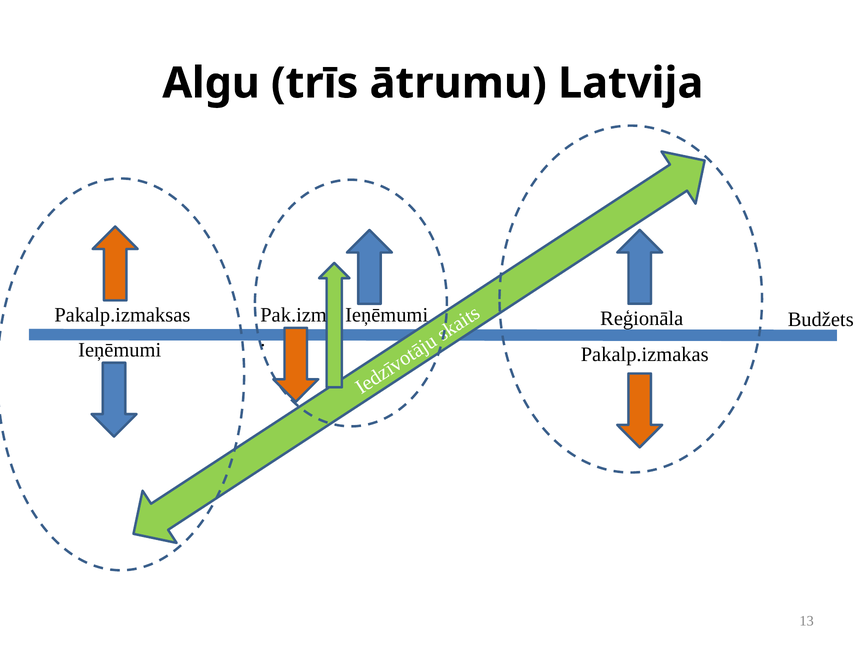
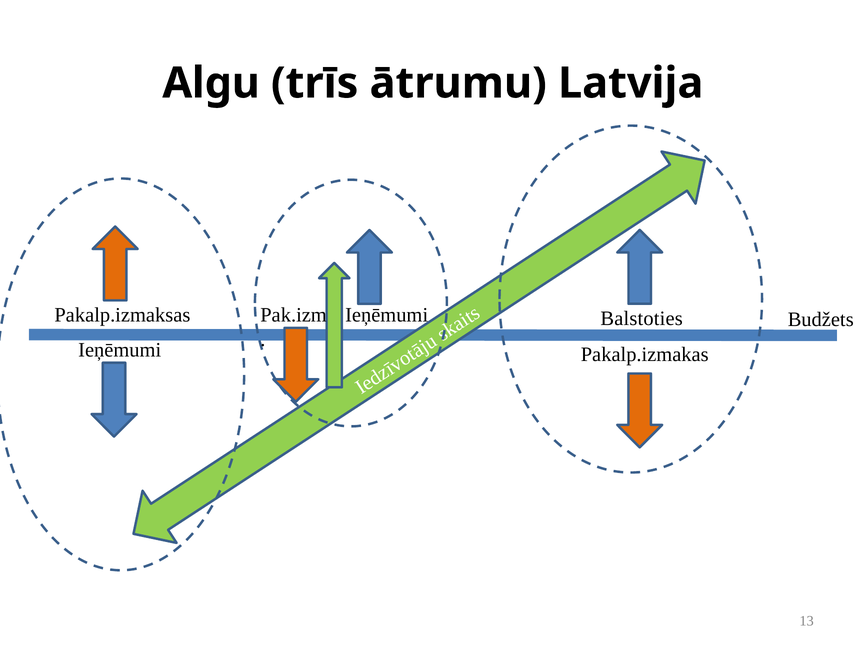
Reģionāla: Reģionāla -> Balstoties
